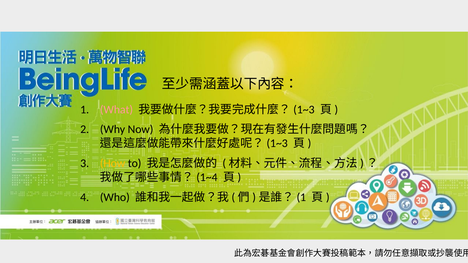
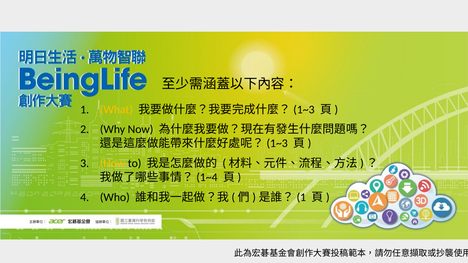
What colour: pink -> yellow
